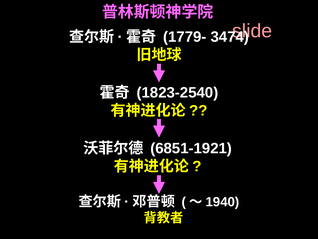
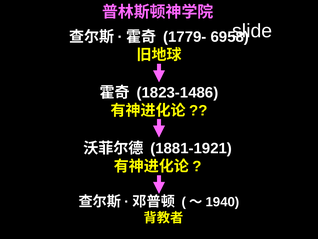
slide colour: pink -> white
3474: 3474 -> 6958
1823-2540: 1823-2540 -> 1823-1486
6851-1921: 6851-1921 -> 1881-1921
